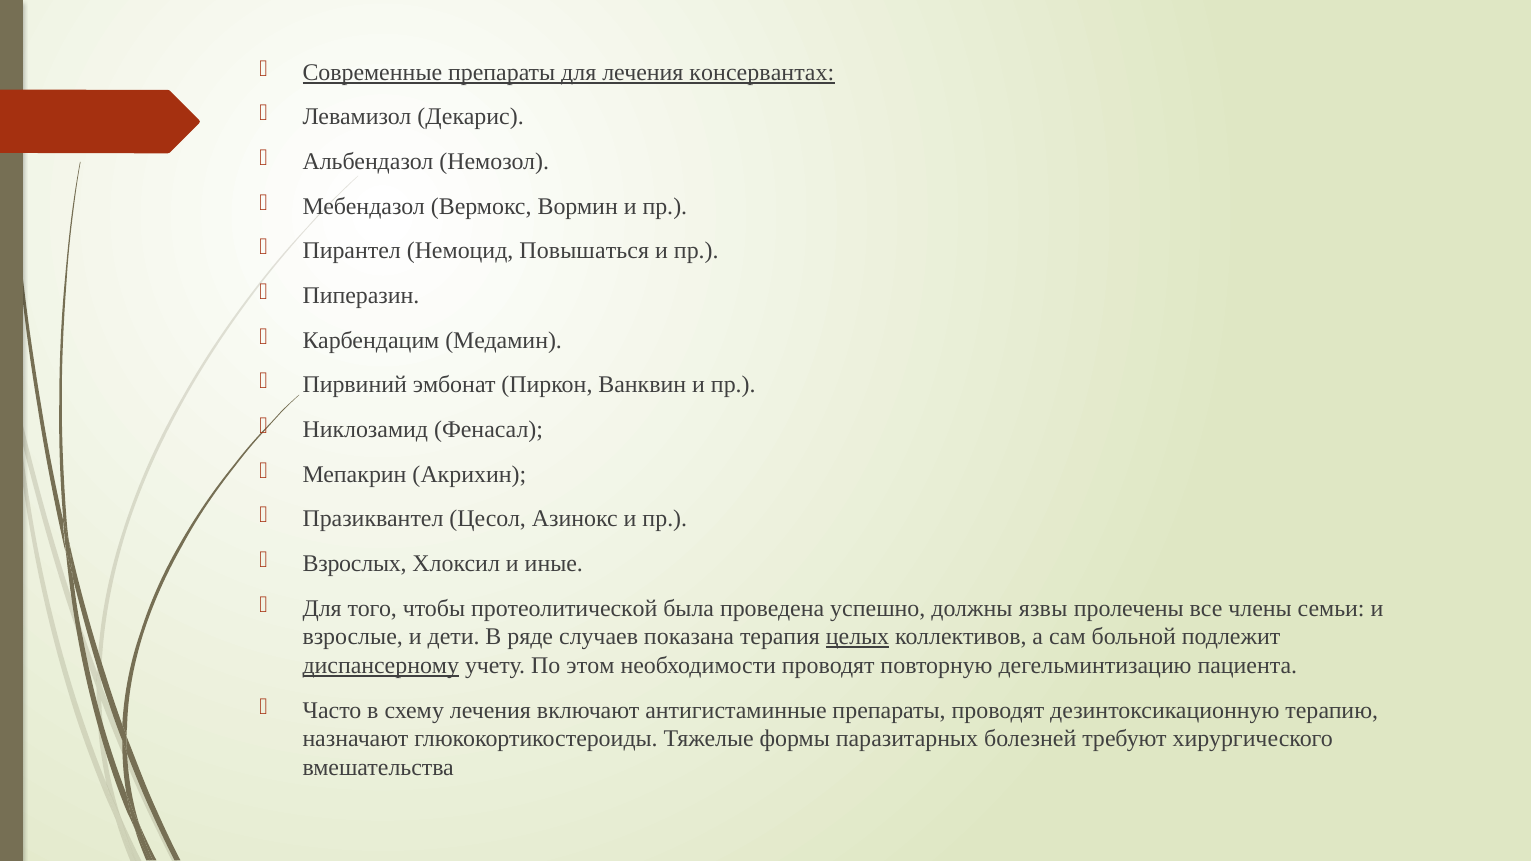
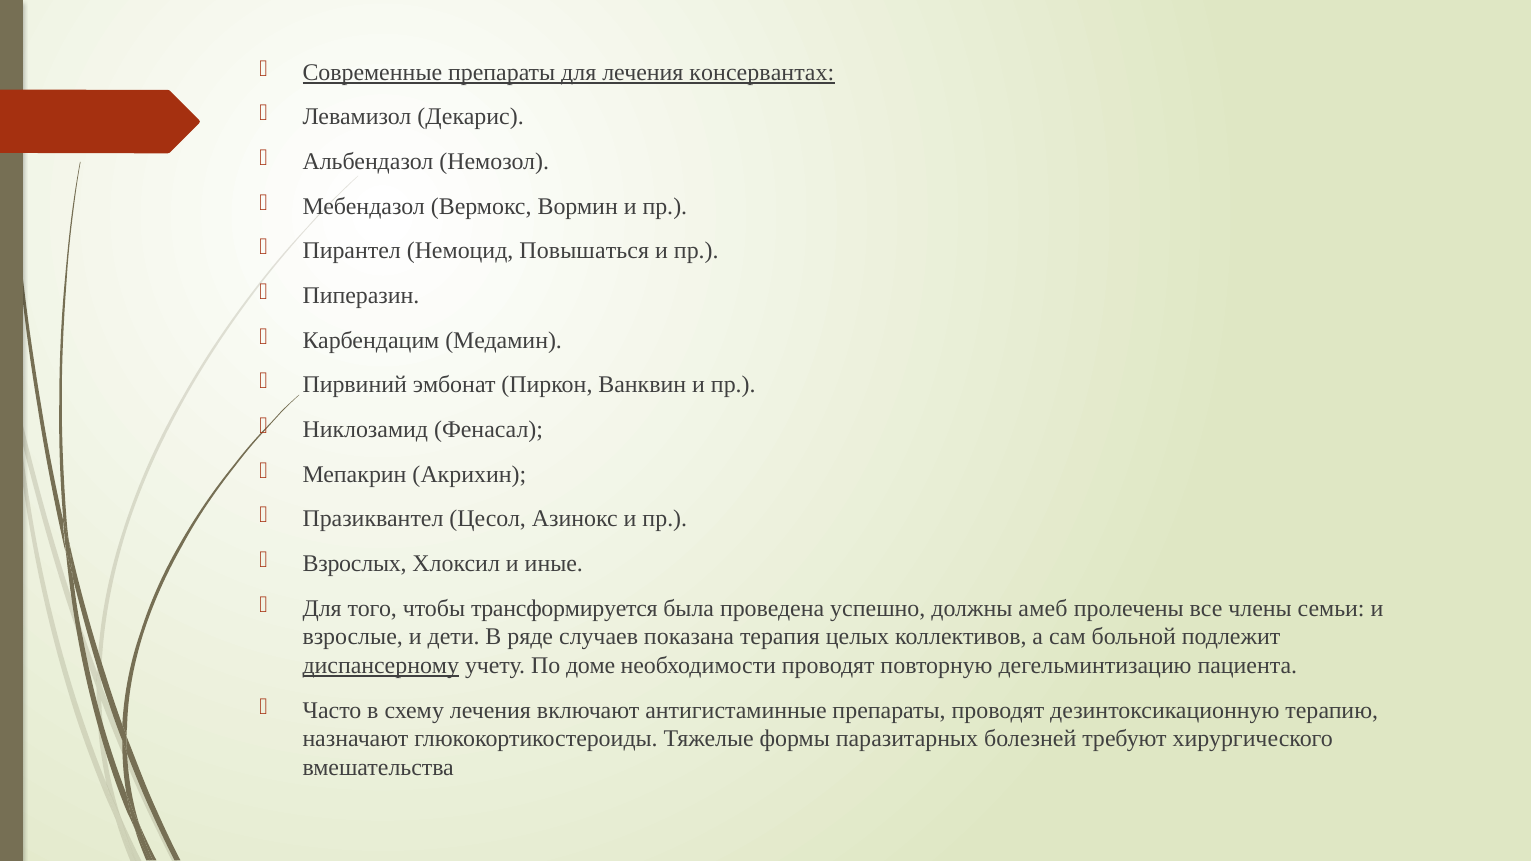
протеолитической: протеолитической -> трансформируется
язвы: язвы -> амеб
целых underline: present -> none
этом: этом -> доме
